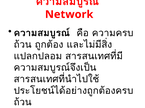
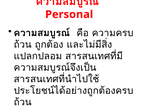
Network: Network -> Personal
